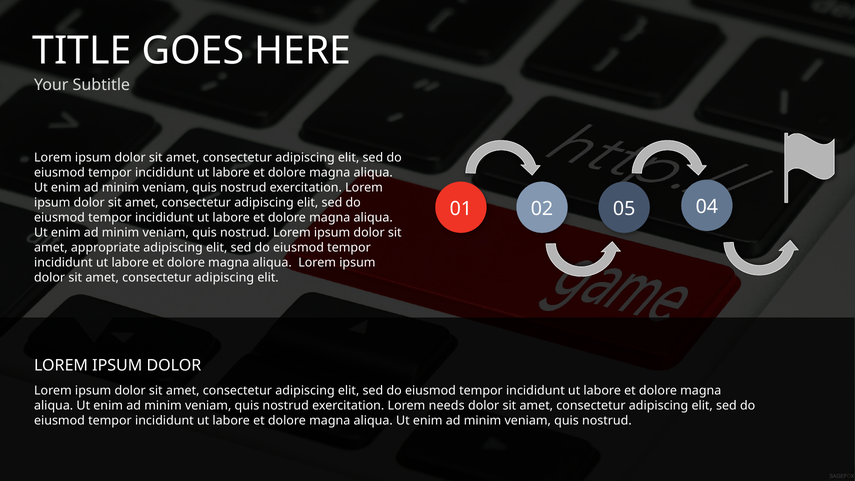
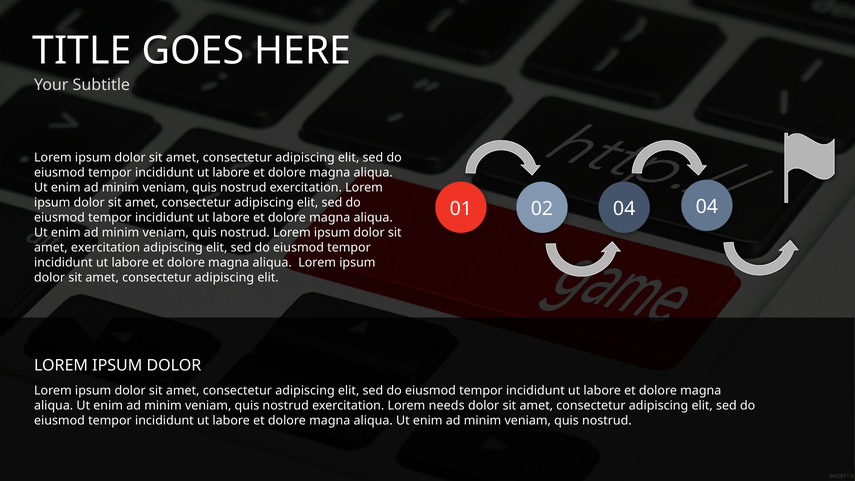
02 05: 05 -> 04
amet appropriate: appropriate -> exercitation
